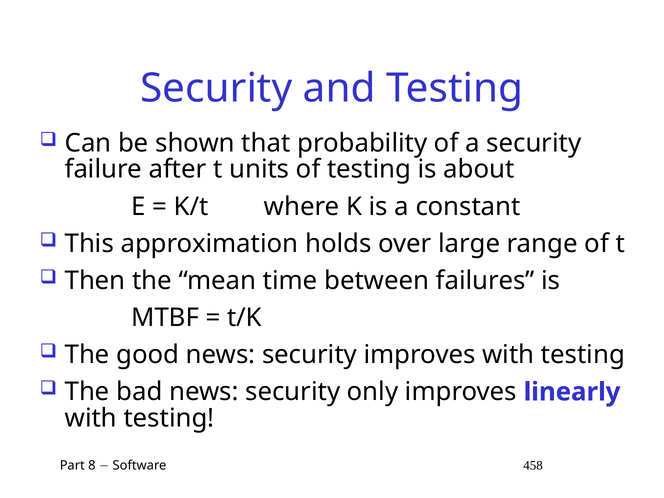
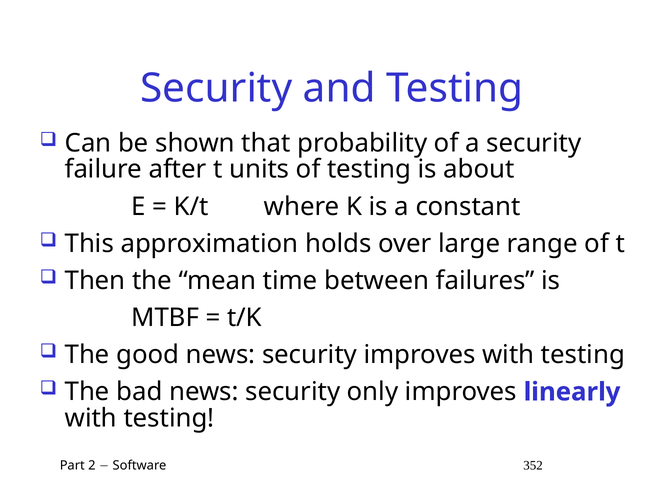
8: 8 -> 2
458: 458 -> 352
